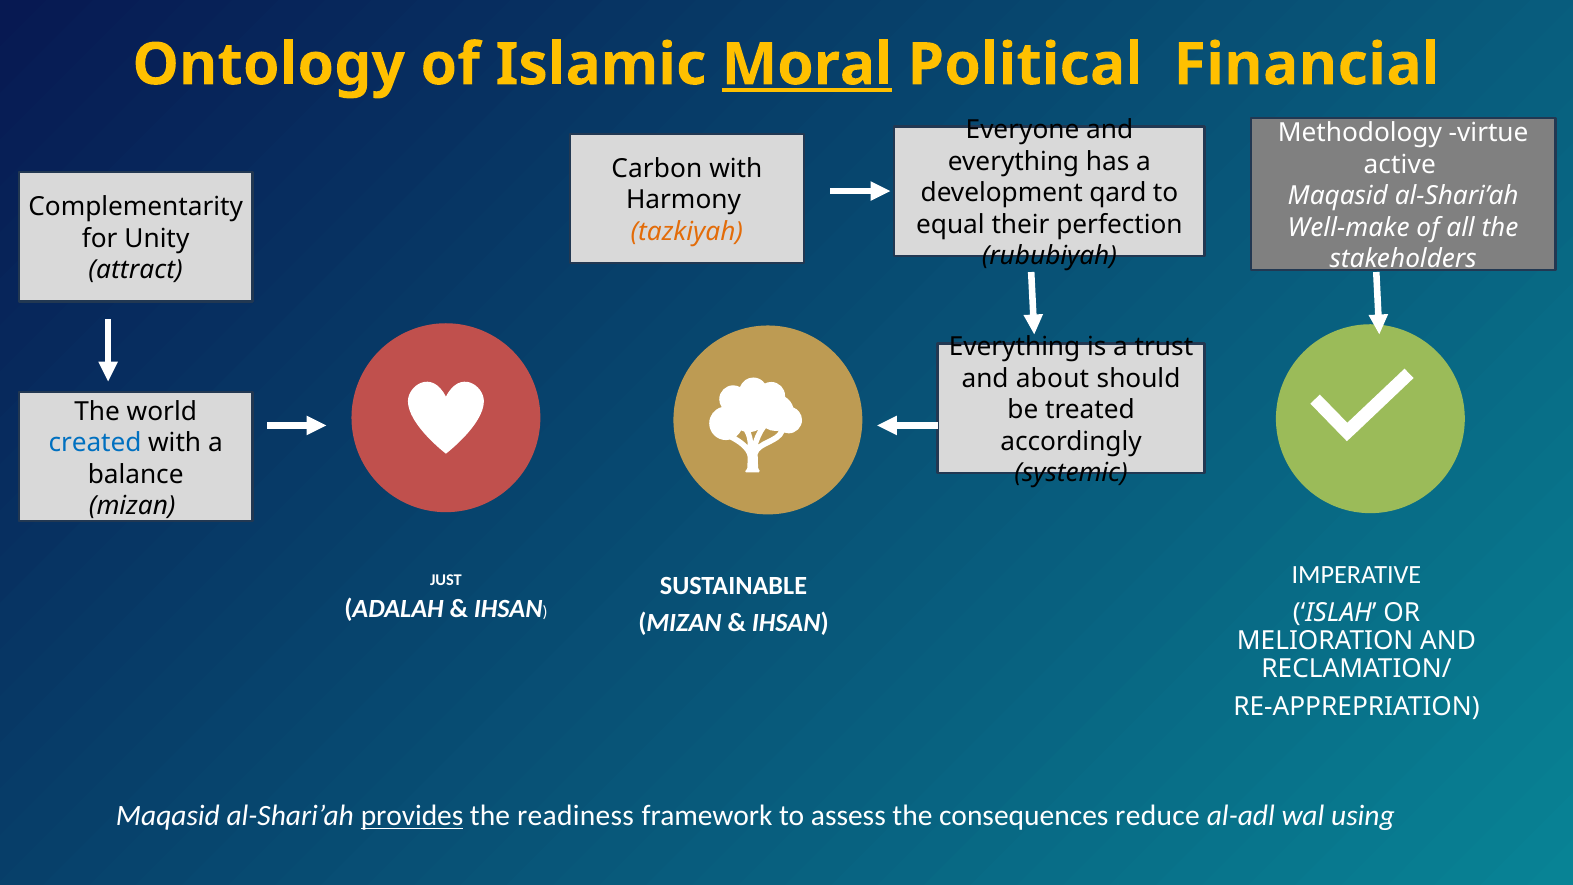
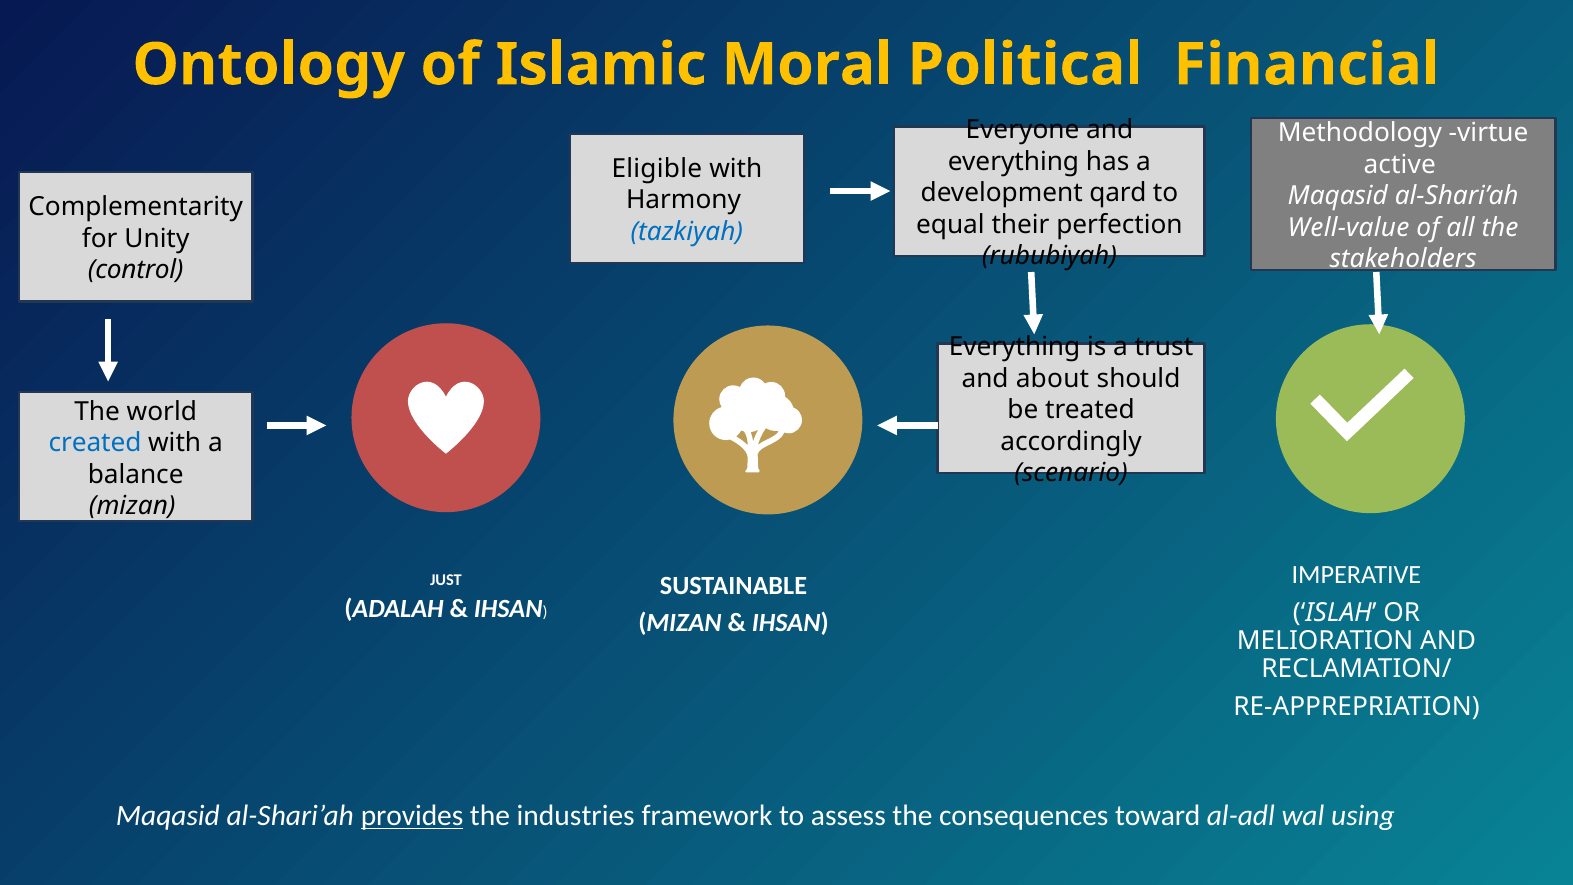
Moral underline: present -> none
Carbon: Carbon -> Eligible
Well-make: Well-make -> Well-value
tazkiyah colour: orange -> blue
attract: attract -> control
systemic: systemic -> scenario
readiness: readiness -> industries
reduce: reduce -> toward
